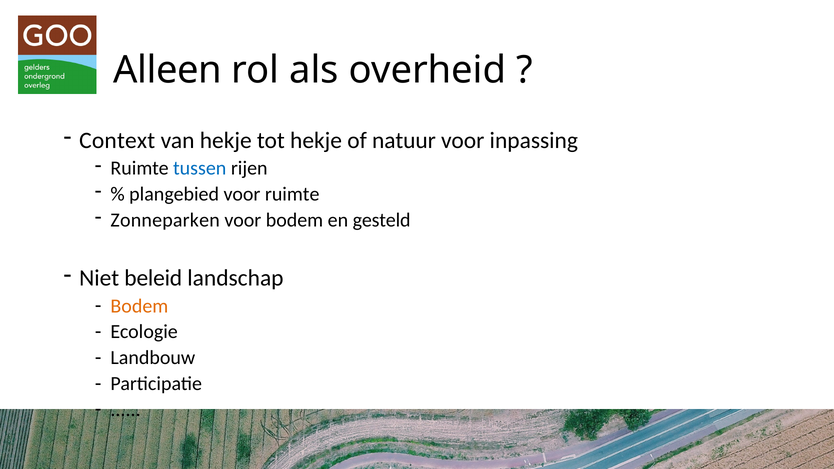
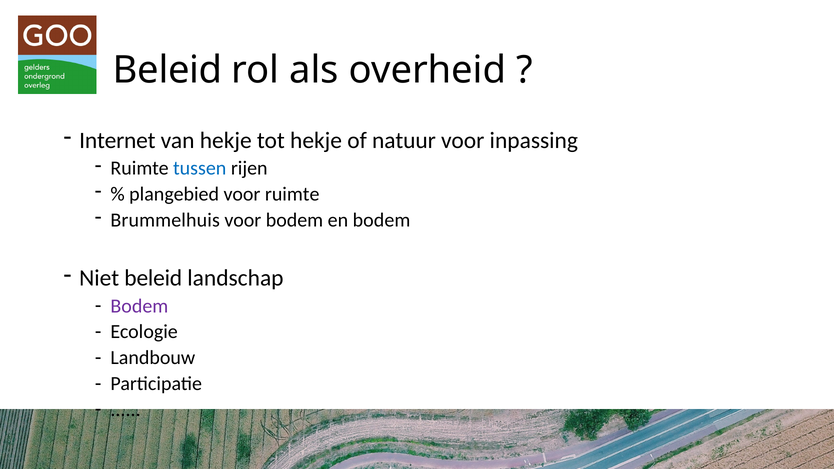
Alleen at (168, 70): Alleen -> Beleid
Context: Context -> Internet
Zonneparken: Zonneparken -> Brummelhuis
en gesteld: gesteld -> bodem
Bodem at (139, 306) colour: orange -> purple
